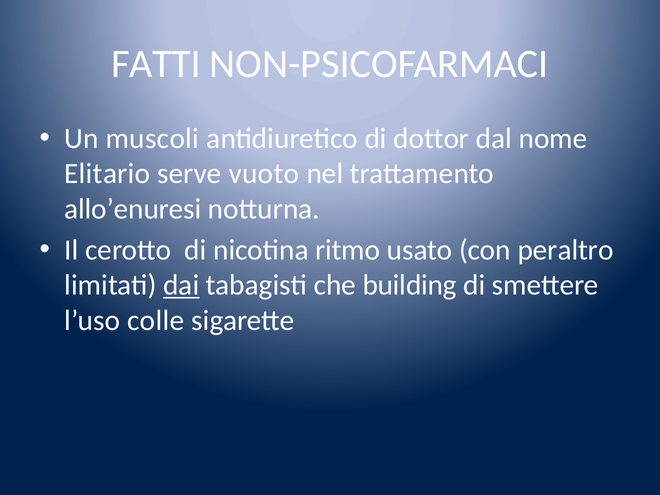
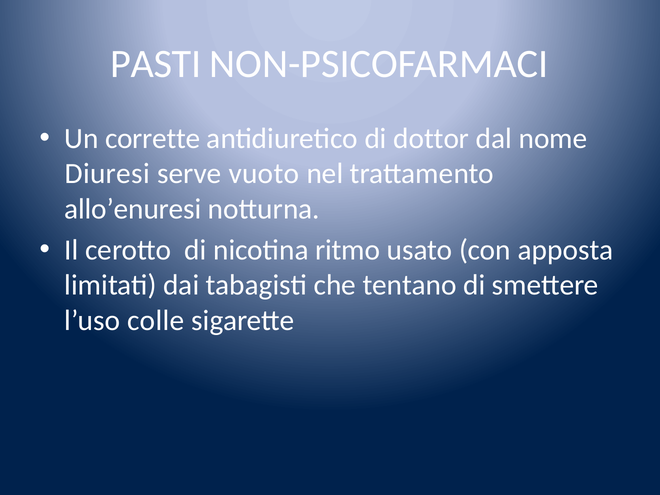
FATTI: FATTI -> PASTI
muscoli: muscoli -> corrette
Elitario: Elitario -> Diuresi
peraltro: peraltro -> apposta
dai underline: present -> none
building: building -> tentano
